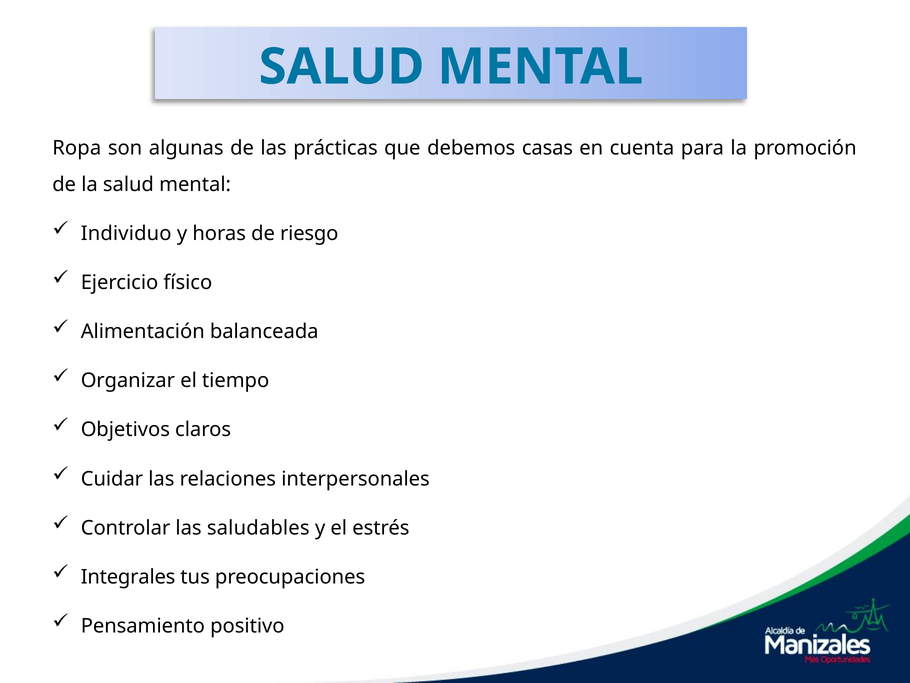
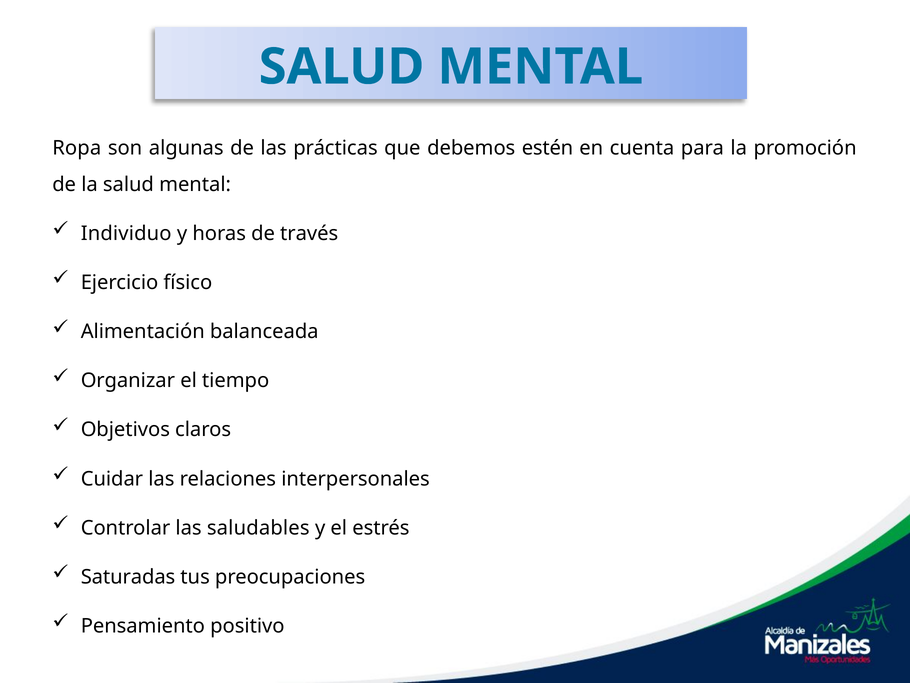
casas: casas -> estén
riesgo: riesgo -> través
Integrales: Integrales -> Saturadas
